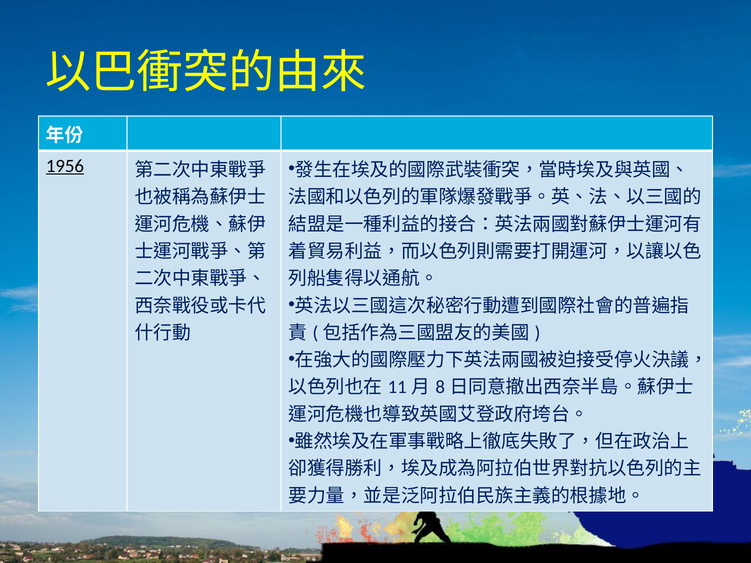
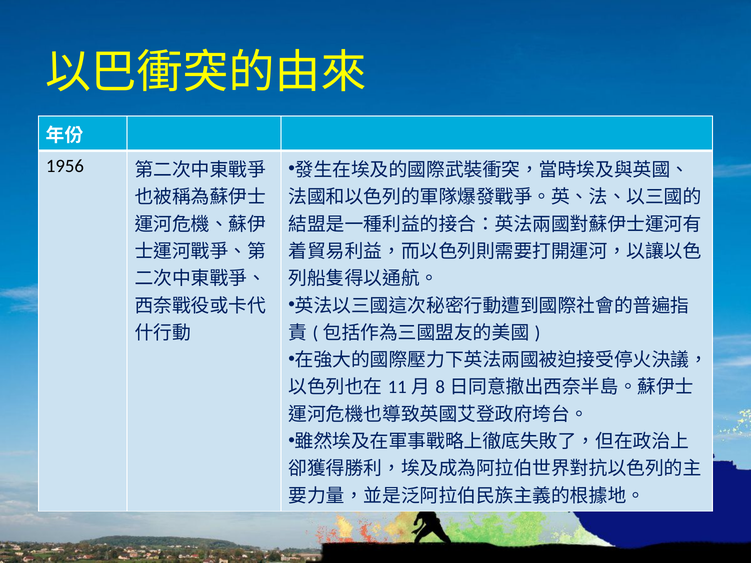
1956 underline: present -> none
